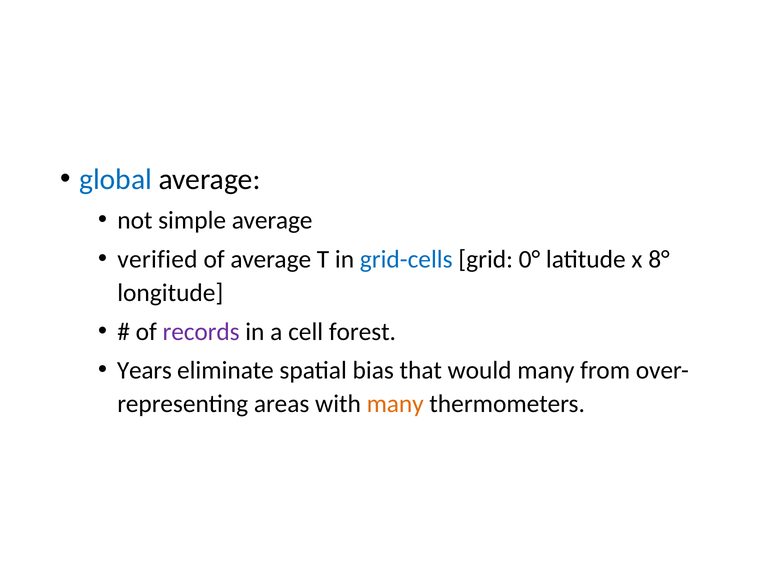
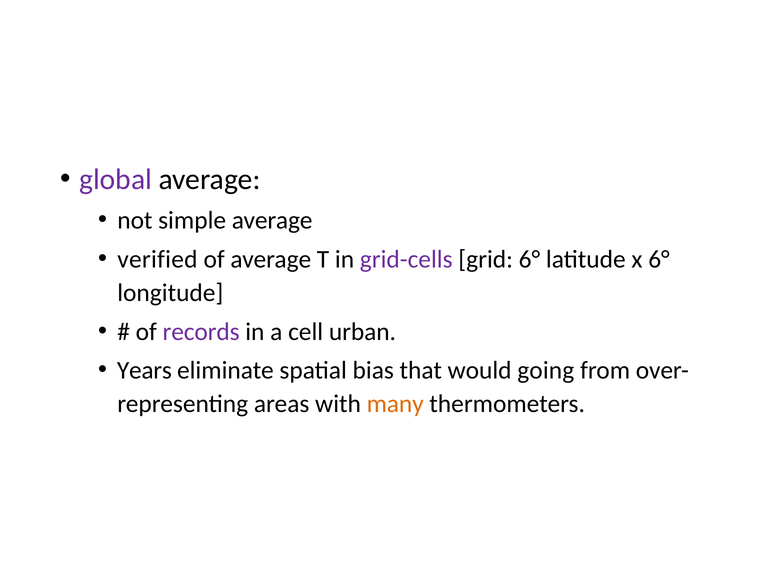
global colour: blue -> purple
grid-cells colour: blue -> purple
grid 0°: 0° -> 6°
x 8°: 8° -> 6°
forest: forest -> urban
would many: many -> going
